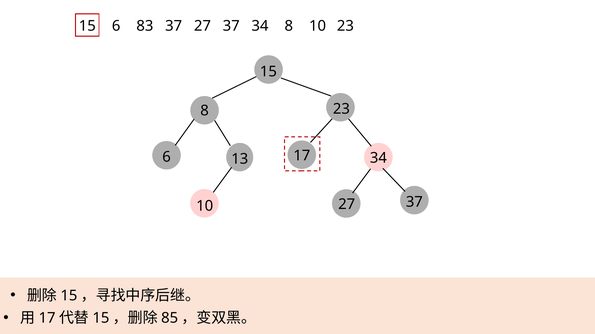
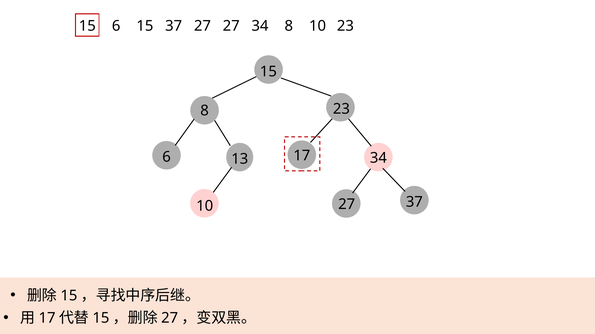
6 83: 83 -> 15
27 37: 37 -> 27
85 at (170, 319): 85 -> 27
